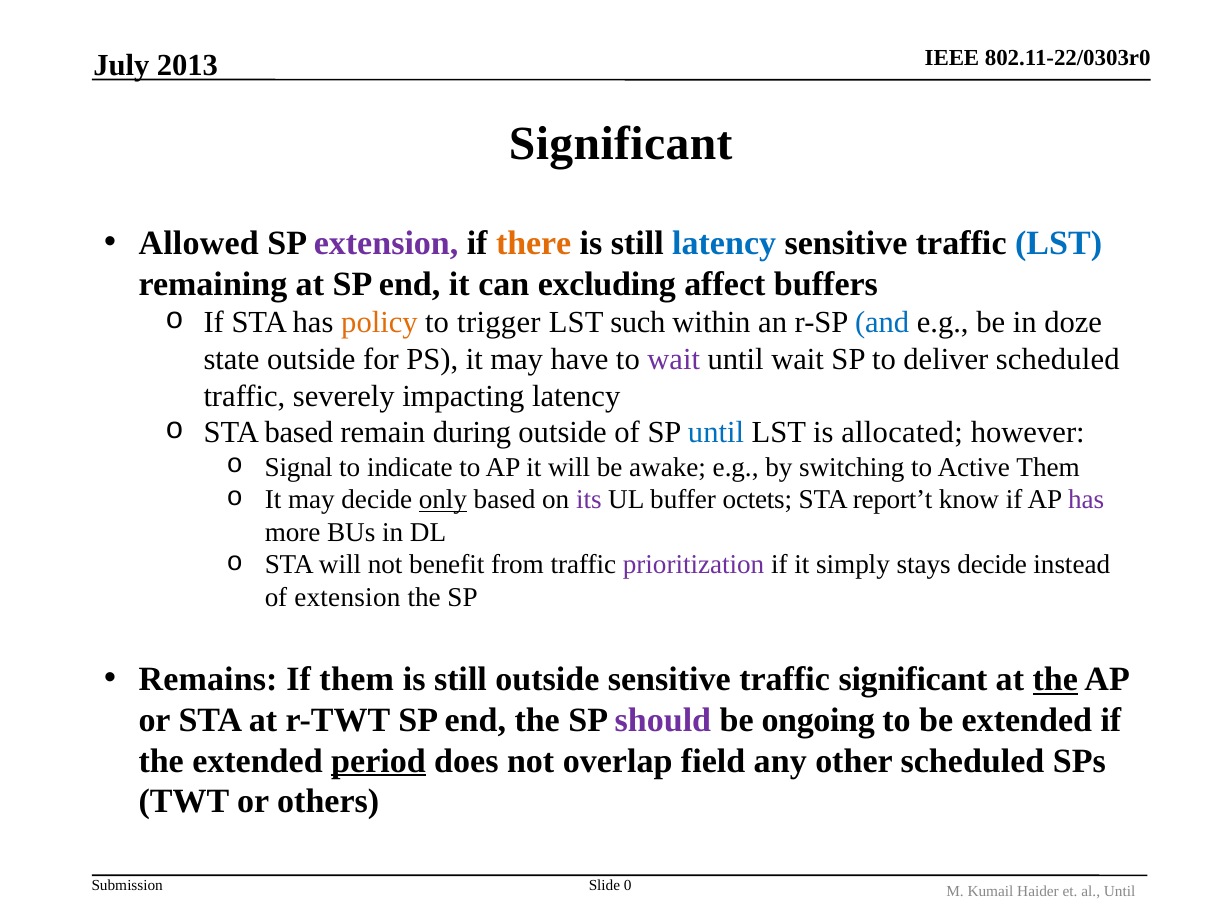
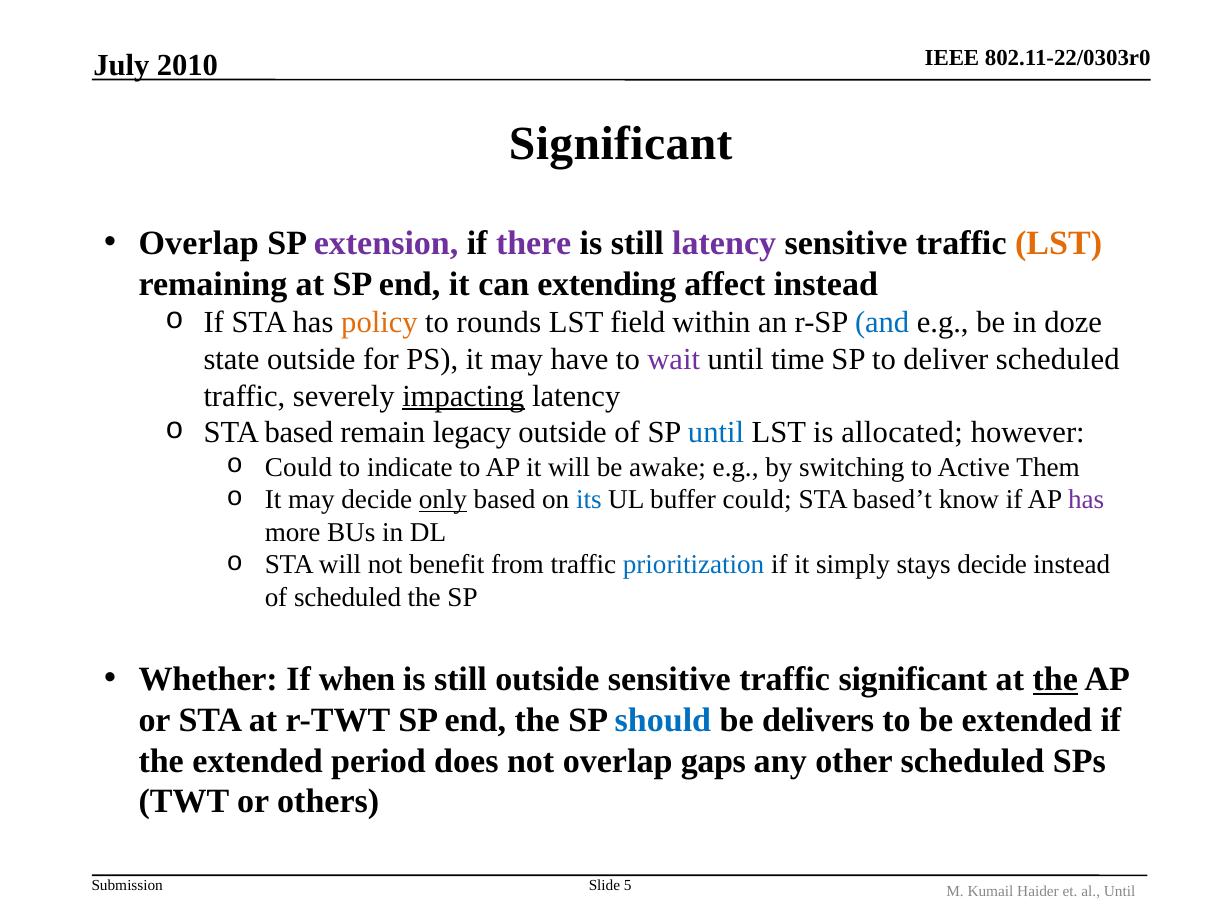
2013: 2013 -> 2010
Allowed at (199, 243): Allowed -> Overlap
there colour: orange -> purple
latency at (724, 243) colour: blue -> purple
LST at (1059, 243) colour: blue -> orange
excluding: excluding -> extending
affect buffers: buffers -> instead
trigger: trigger -> rounds
such: such -> field
until wait: wait -> time
impacting underline: none -> present
during: during -> legacy
Signal at (299, 467): Signal -> Could
its colour: purple -> blue
buffer octets: octets -> could
report’t: report’t -> based’t
prioritization colour: purple -> blue
of extension: extension -> scheduled
Remains: Remains -> Whether
If them: them -> when
should colour: purple -> blue
ongoing: ongoing -> delivers
period underline: present -> none
field: field -> gaps
0: 0 -> 5
